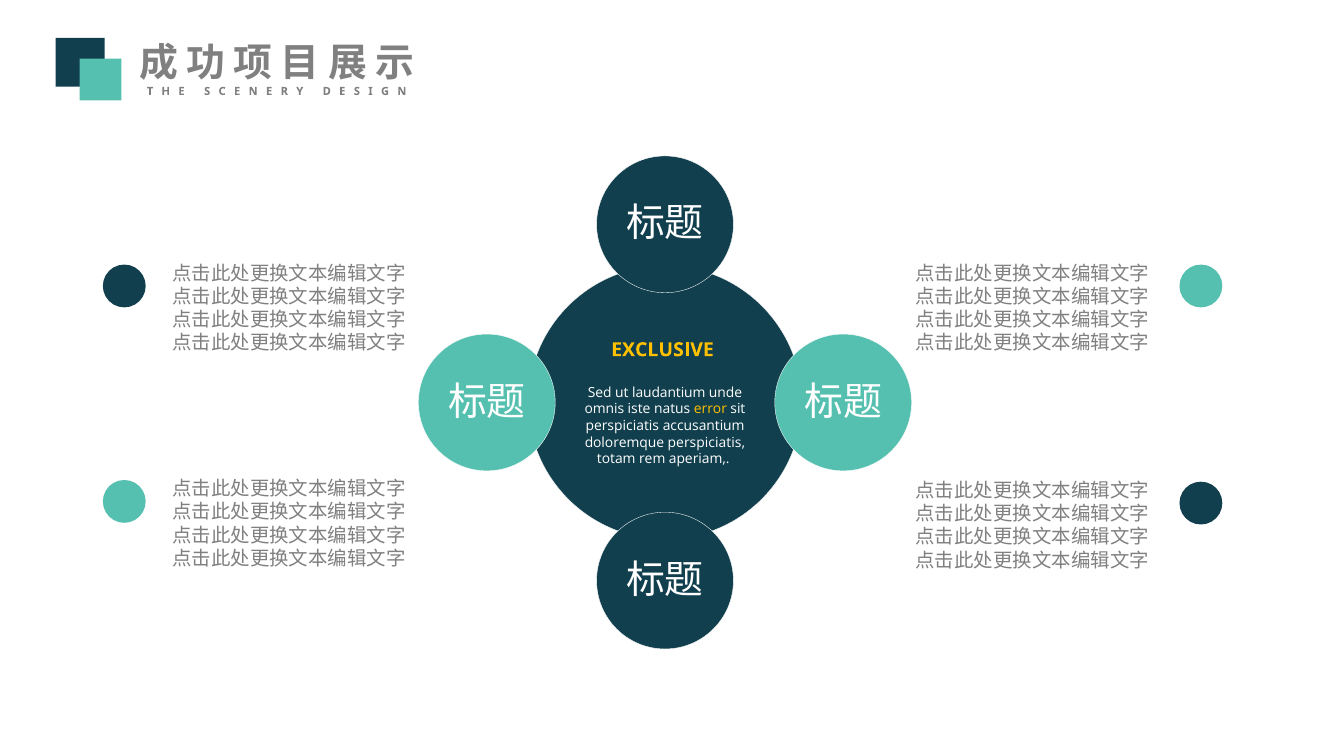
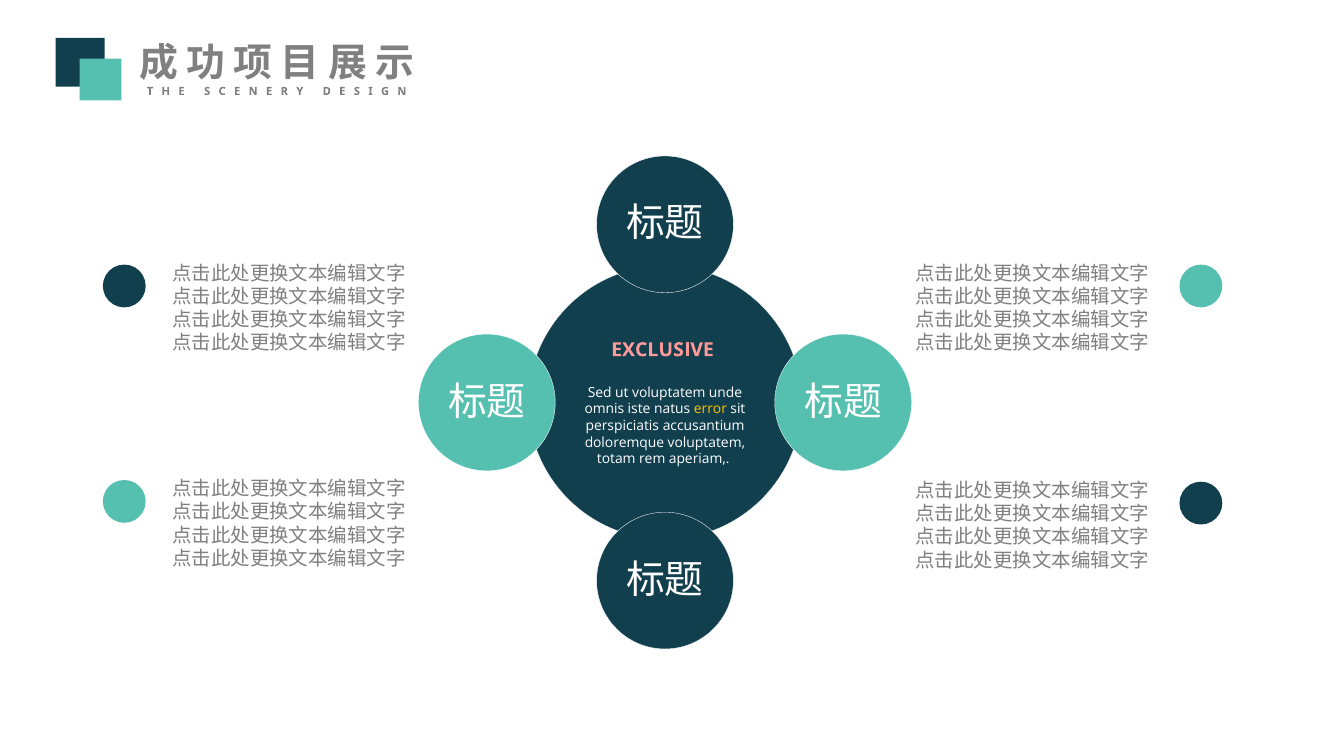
EXCLUSIVE colour: yellow -> pink
ut laudantium: laudantium -> voluptatem
doloremque perspiciatis: perspiciatis -> voluptatem
